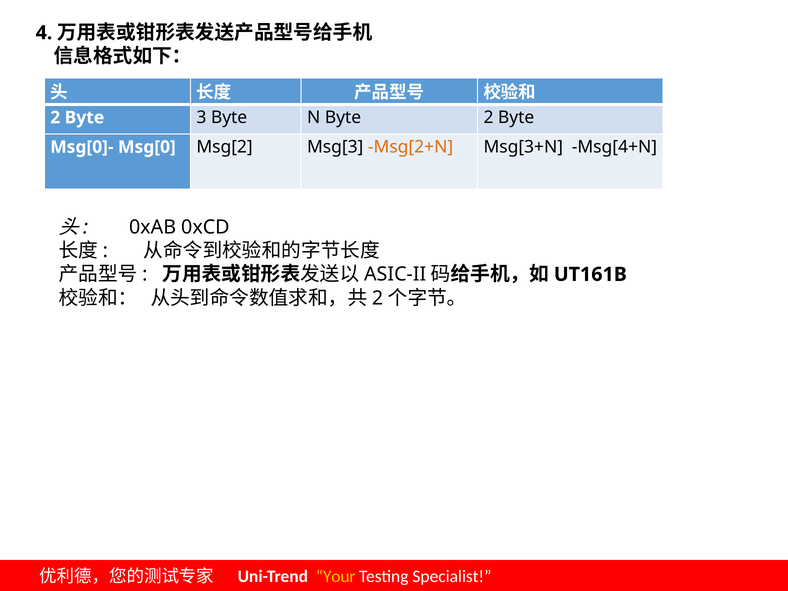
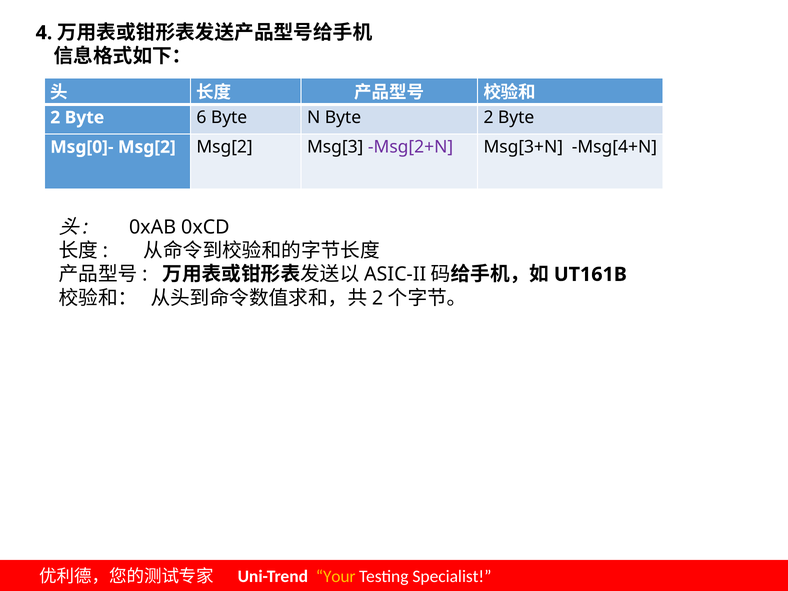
3: 3 -> 6
Msg[0]- Msg[0: Msg[0 -> Msg[2
Msg[2+N colour: orange -> purple
